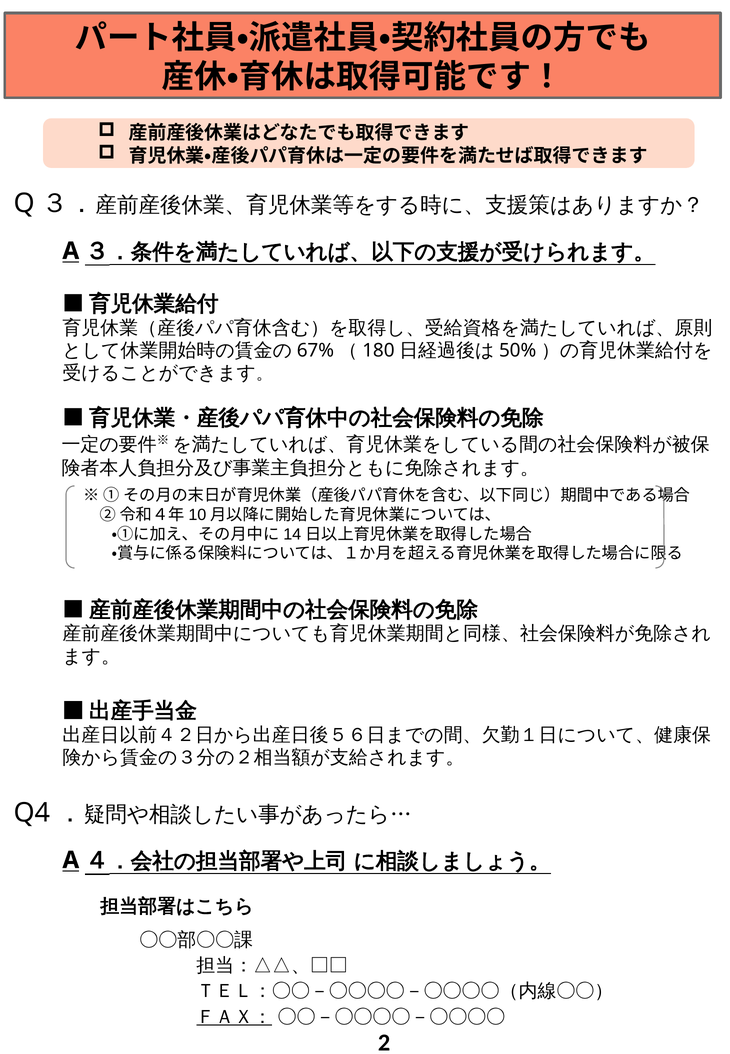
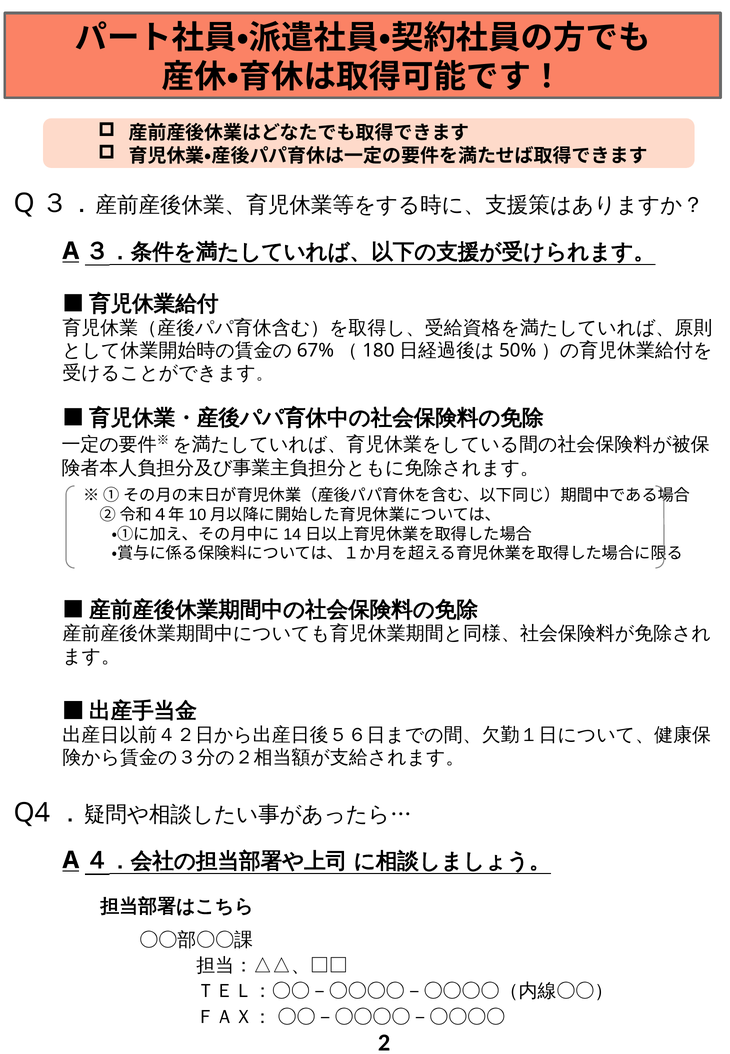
ＦＡＸ： underline: present -> none
